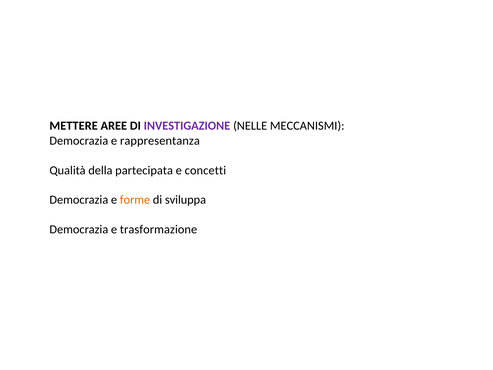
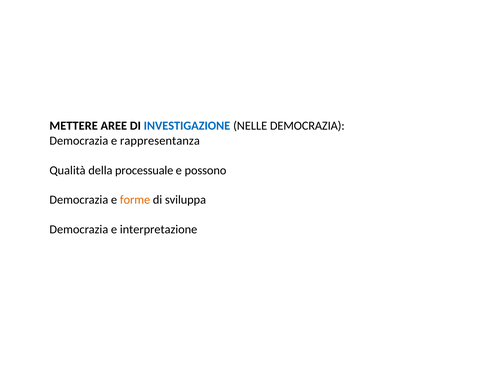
INVESTIGAZIONE colour: purple -> blue
NELLE MECCANISMI: MECCANISMI -> DEMOCRAZIA
partecipata: partecipata -> processuale
concetti: concetti -> possono
trasformazione: trasformazione -> interpretazione
